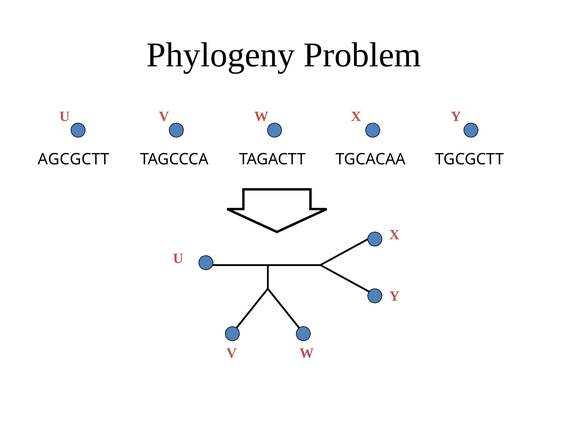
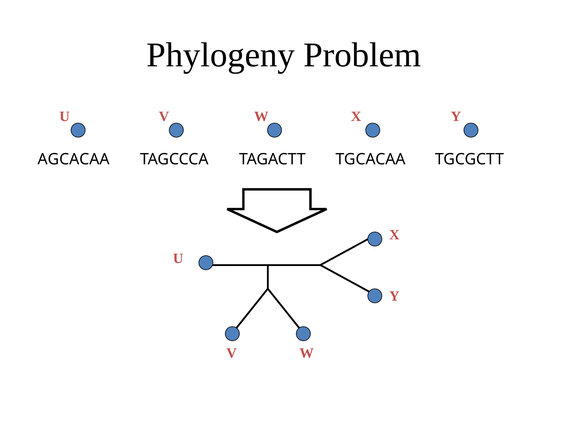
AGCGCTT: AGCGCTT -> AGCACAA
